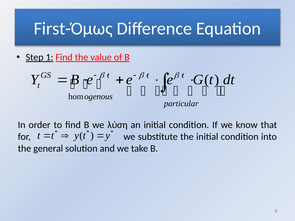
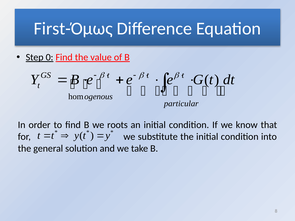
1: 1 -> 0
λύση: λύση -> roots
